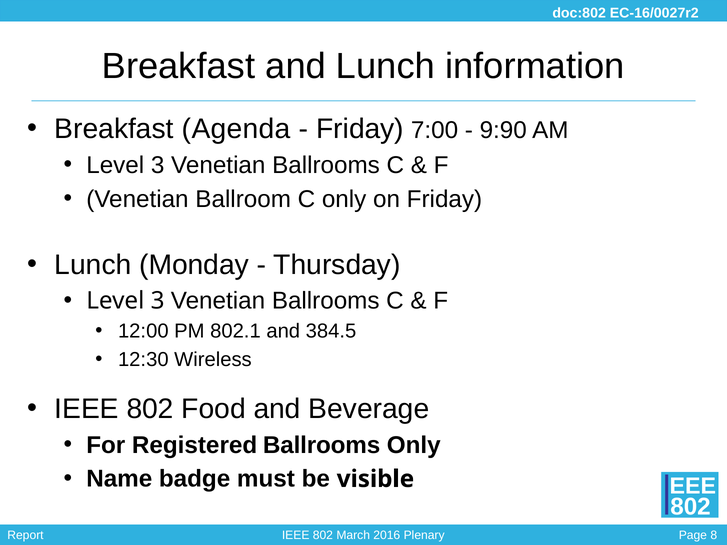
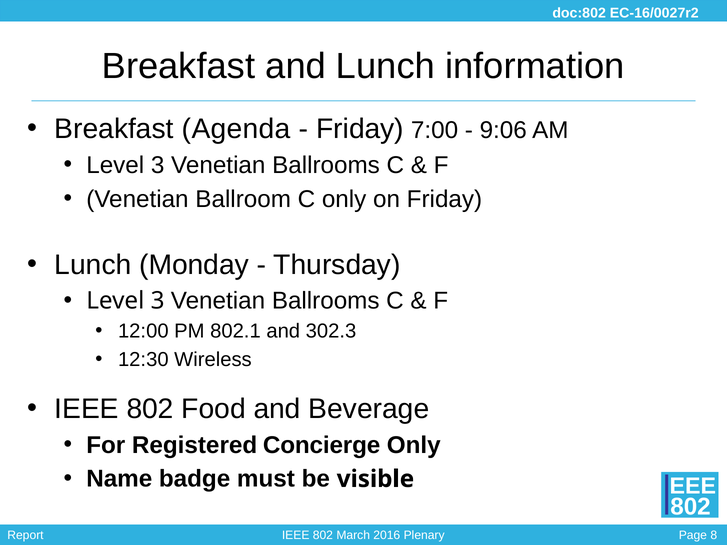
9:90: 9:90 -> 9:06
384.5: 384.5 -> 302.3
Registered Ballrooms: Ballrooms -> Concierge
